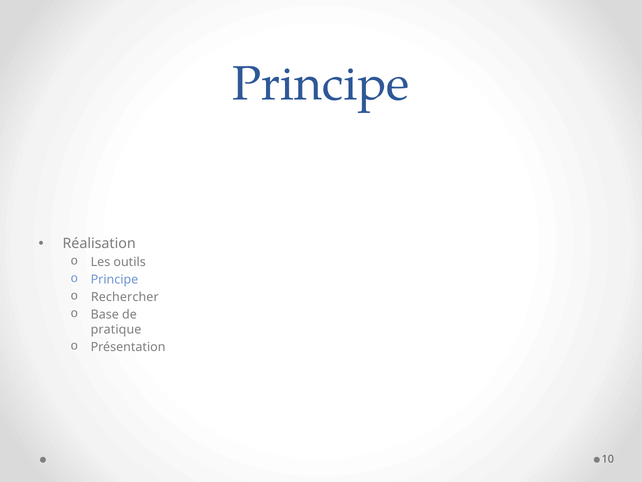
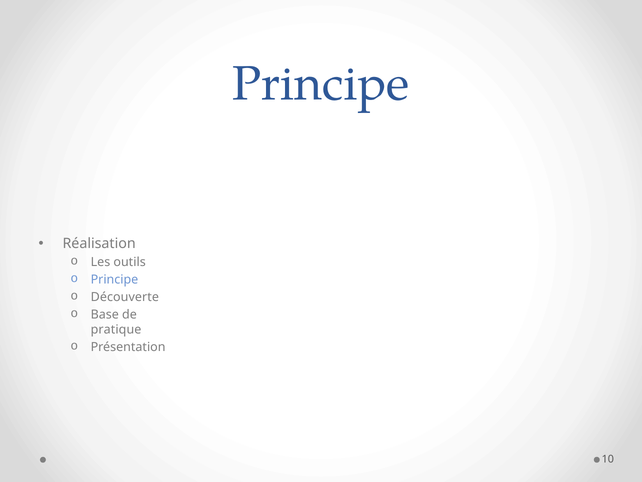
Rechercher: Rechercher -> Découverte
